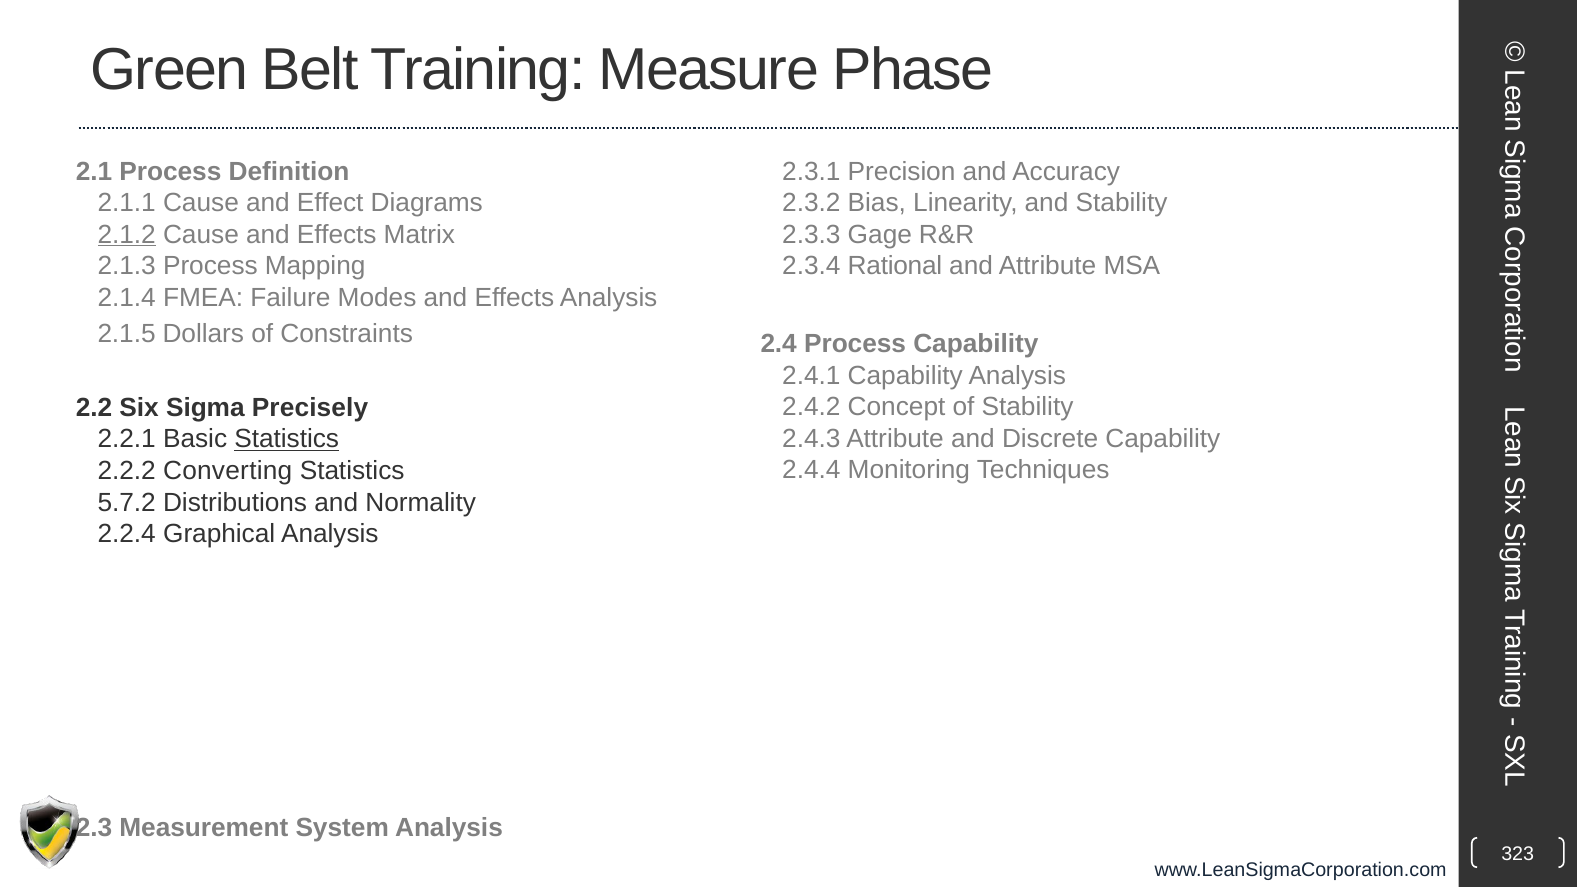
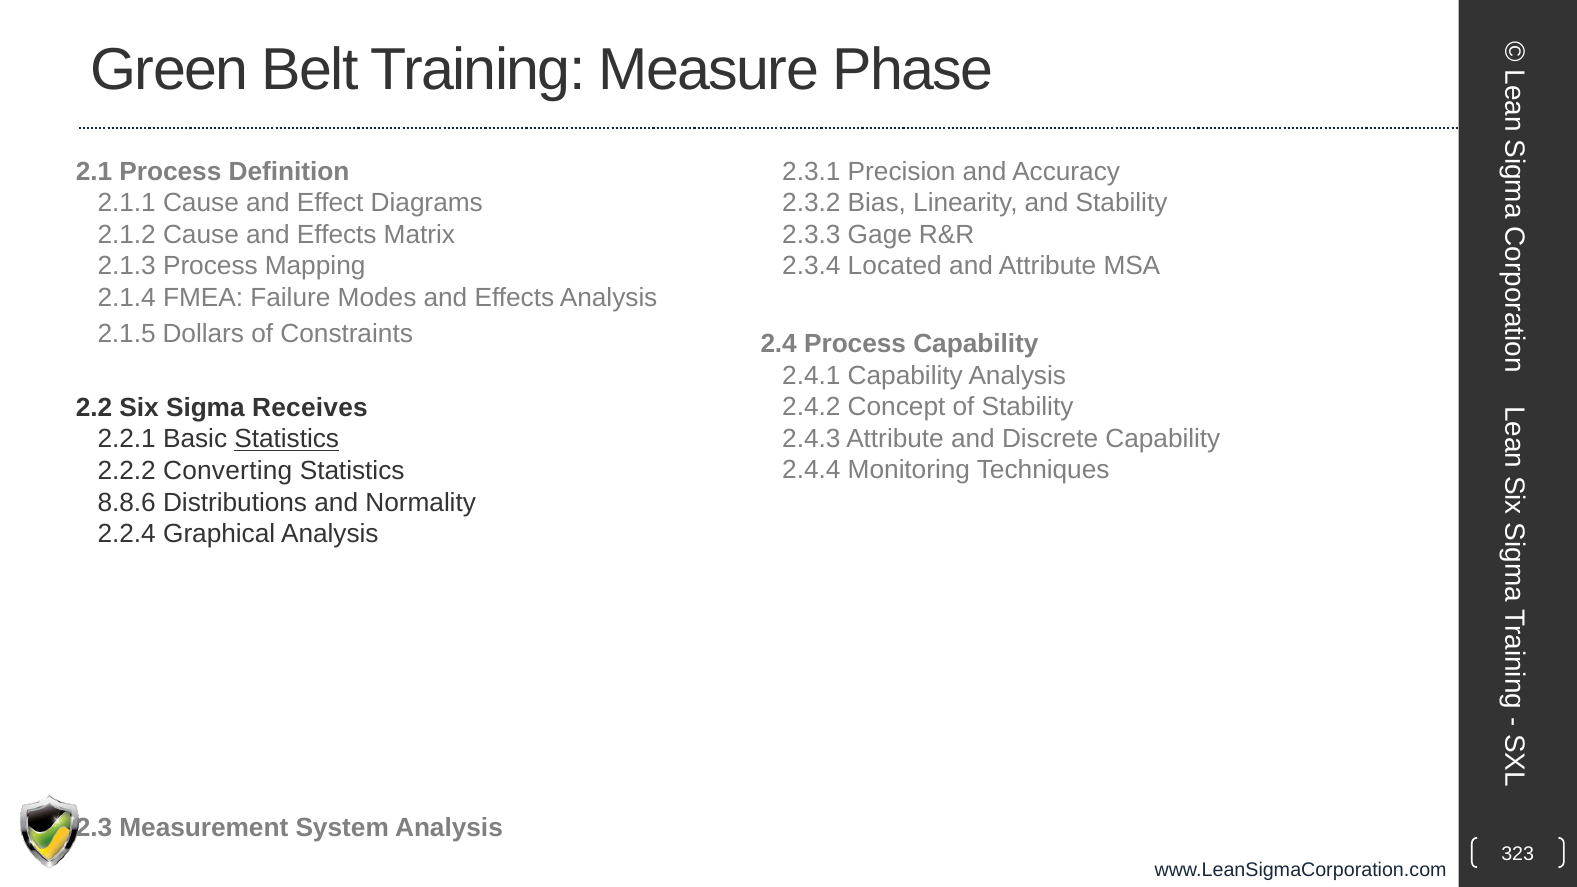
2.1.2 underline: present -> none
Rational: Rational -> Located
Precisely: Precisely -> Receives
5.7.2: 5.7.2 -> 8.8.6
